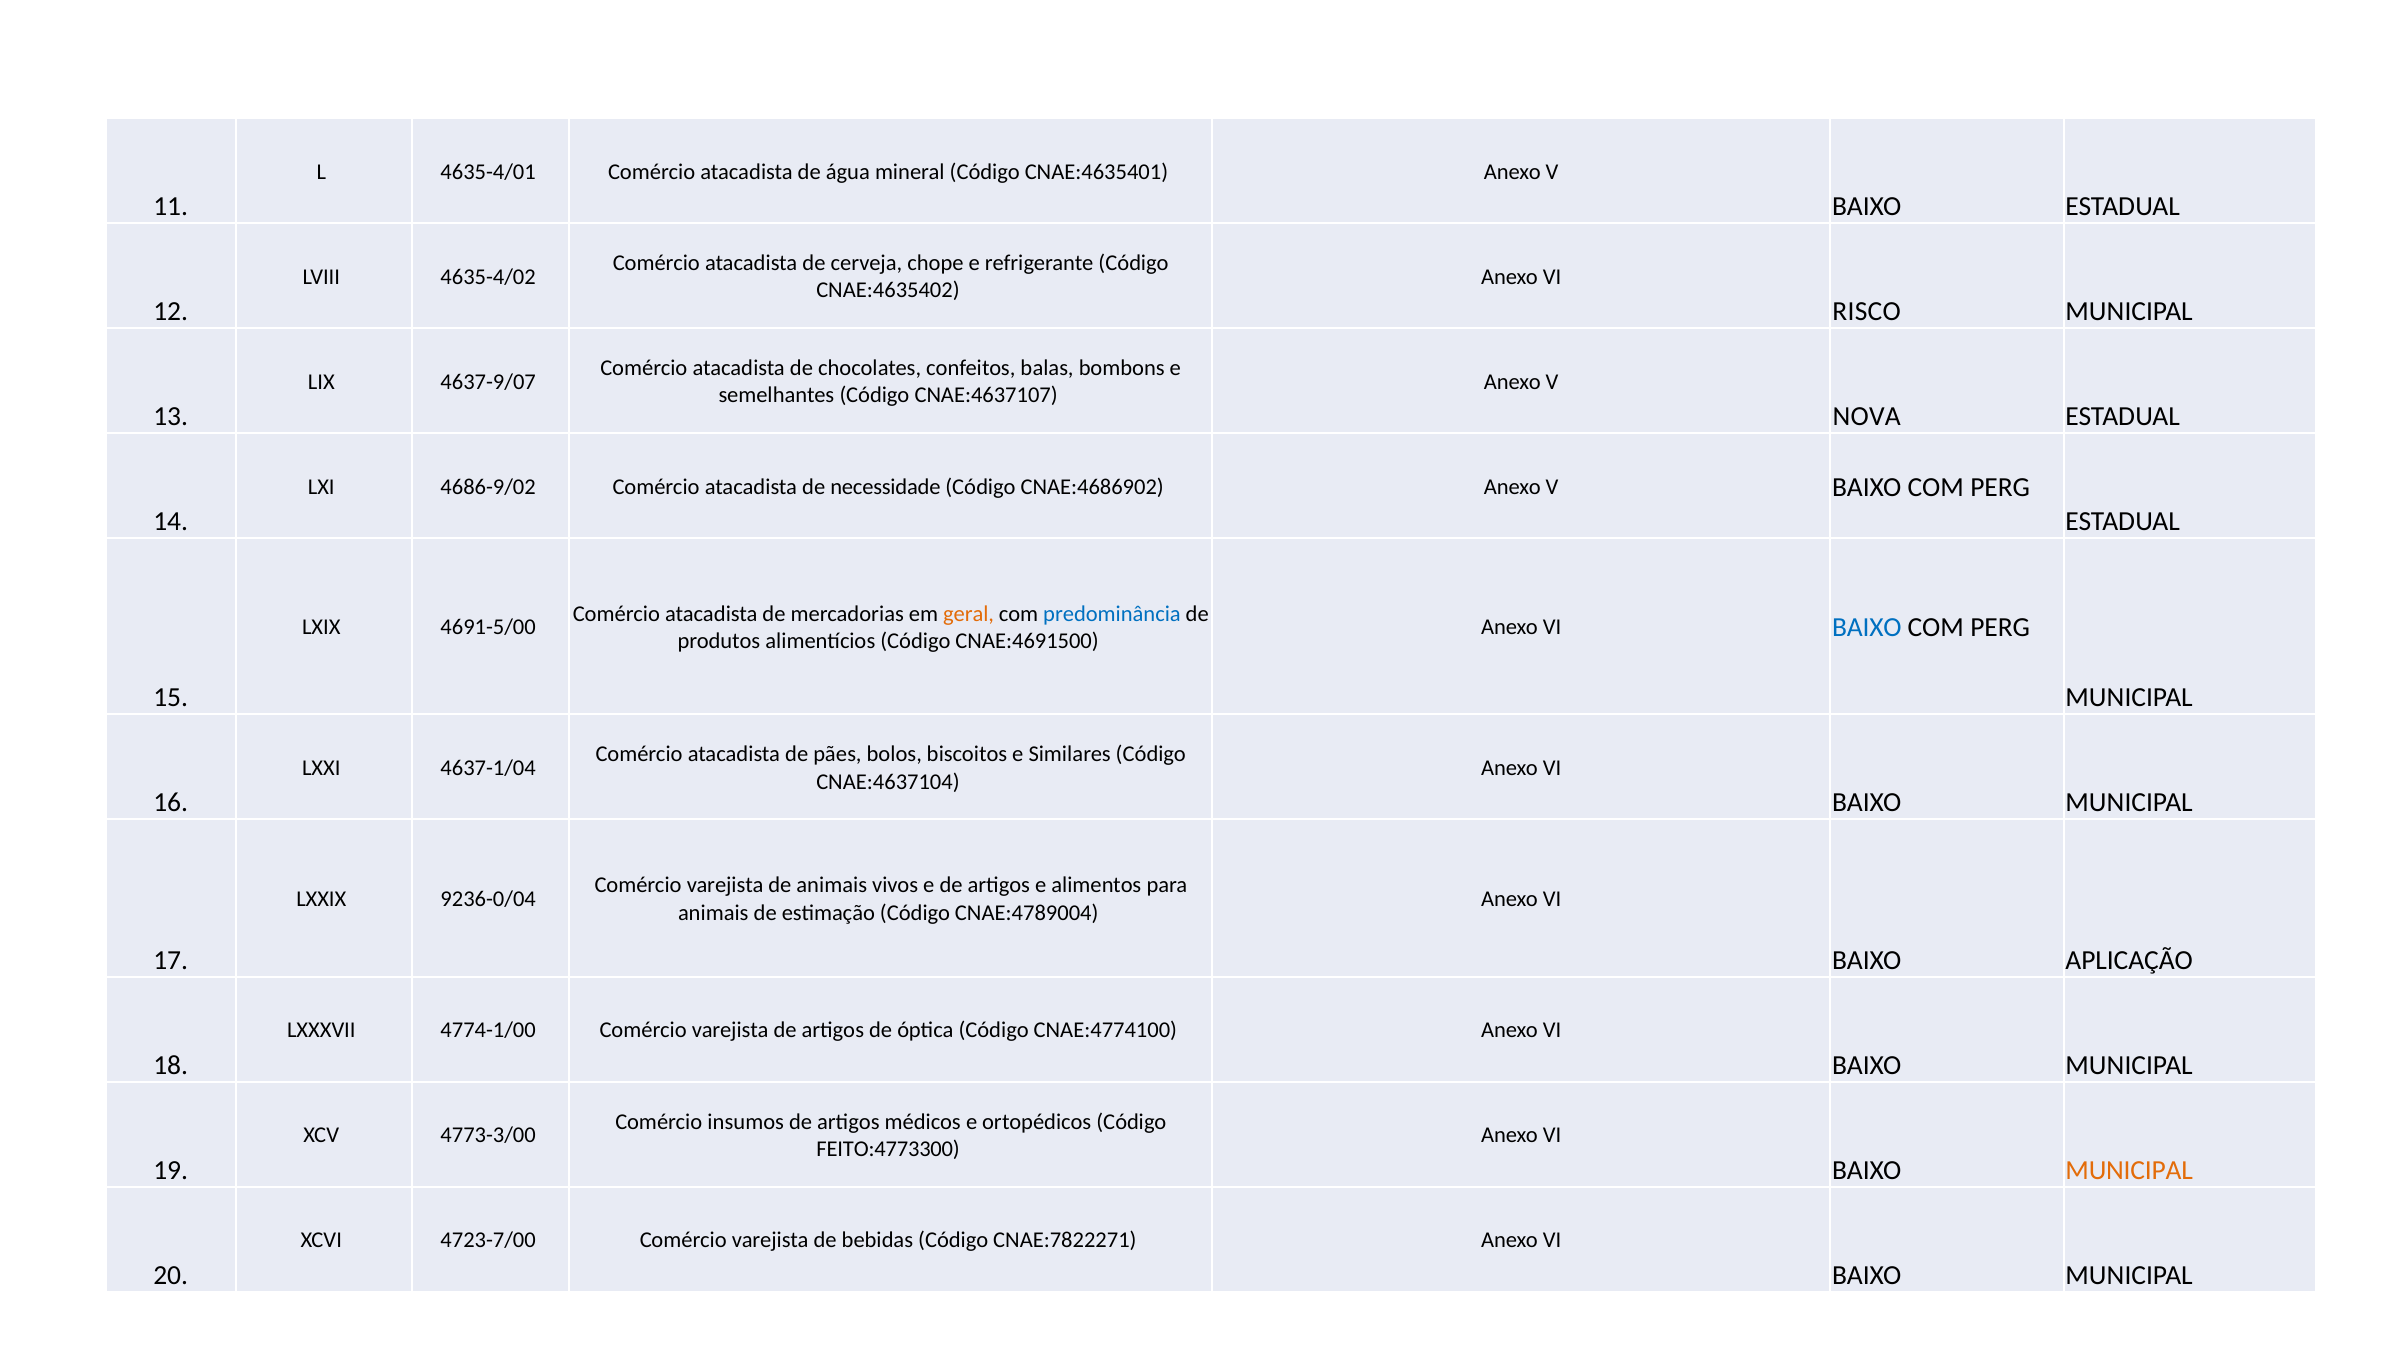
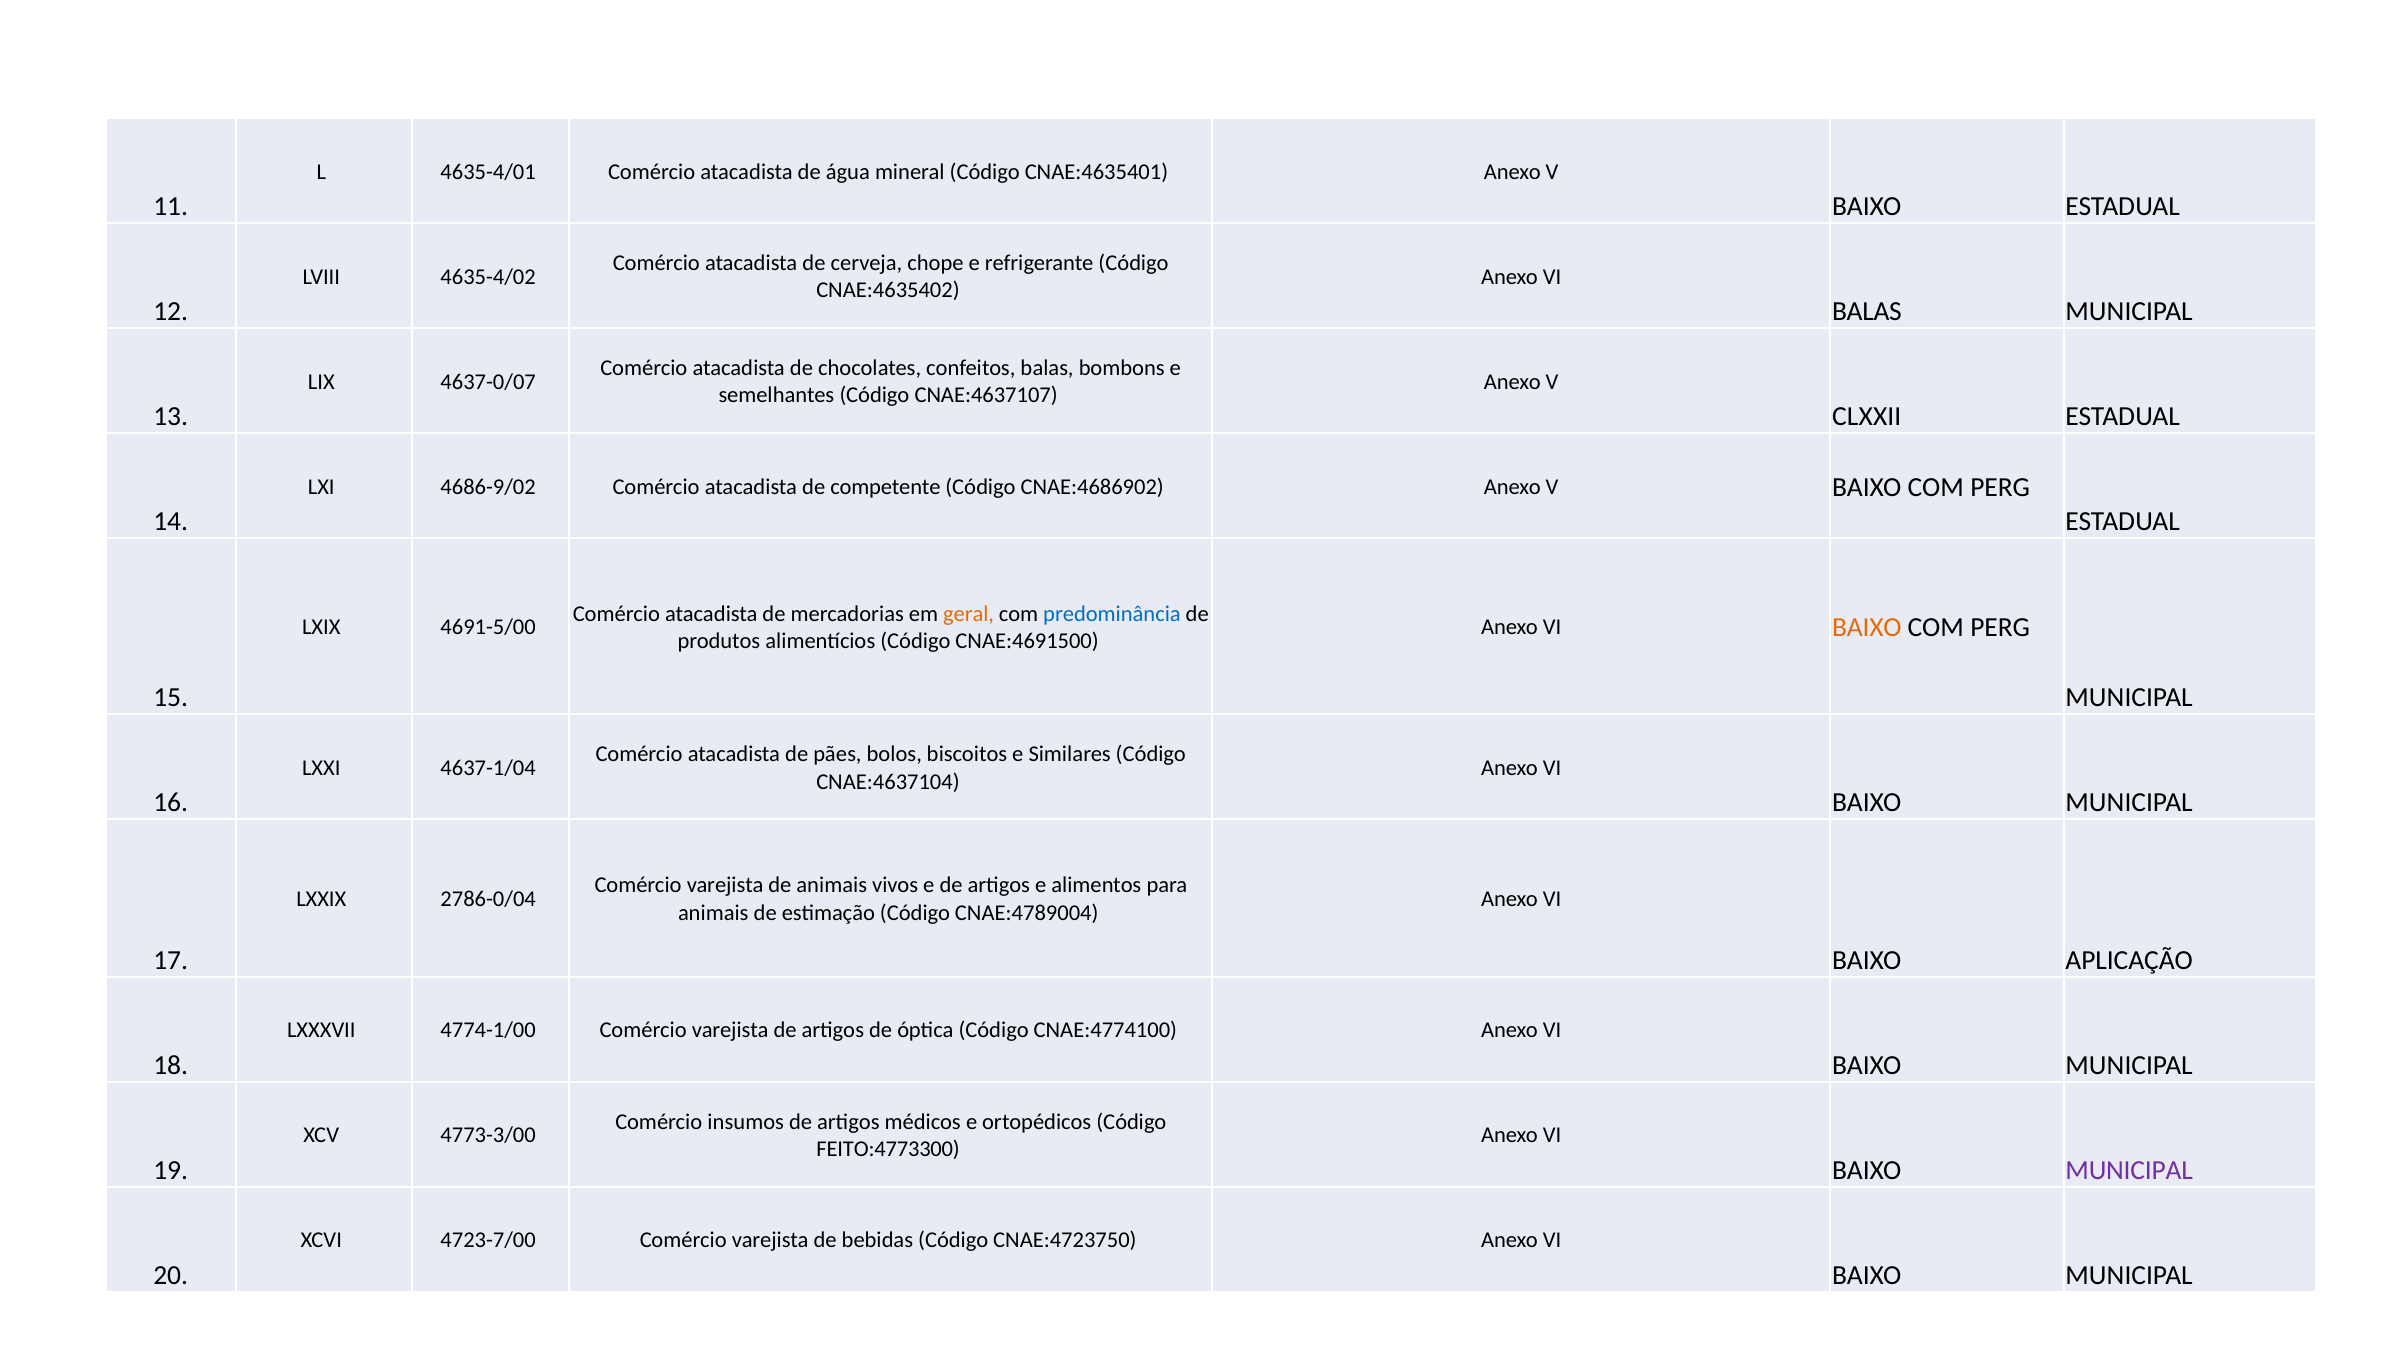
RISCO at (1867, 311): RISCO -> BALAS
4637-9/07: 4637-9/07 -> 4637-0/07
NOVA: NOVA -> CLXXII
necessidade: necessidade -> competente
BAIXO at (1867, 627) colour: blue -> orange
9236-0/04: 9236-0/04 -> 2786-0/04
MUNICIPAL at (2129, 1170) colour: orange -> purple
CNAE:7822271: CNAE:7822271 -> CNAE:4723750
